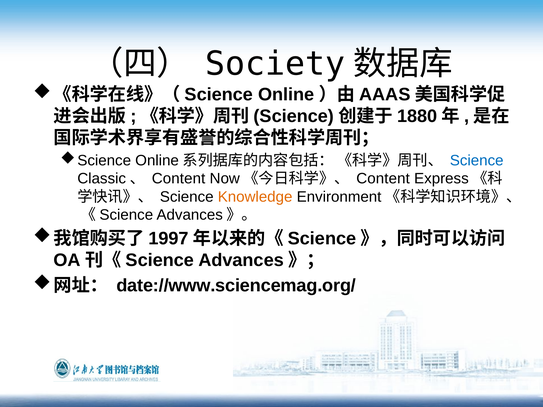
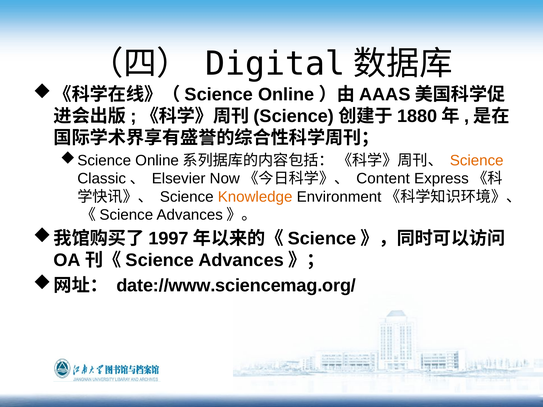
Society: Society -> Digital
Science at (477, 161) colour: blue -> orange
Classic、 Content: Content -> Elsevier
